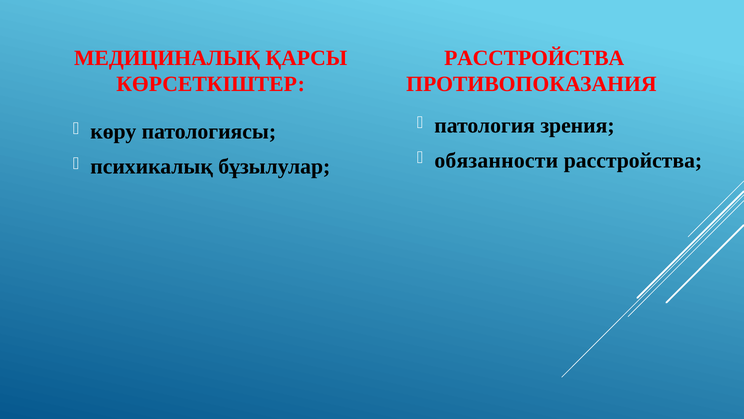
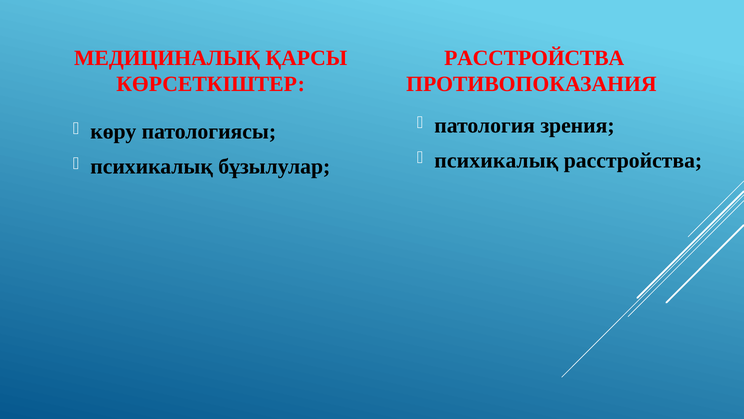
обязанности at (496, 160): обязанности -> психикалық
